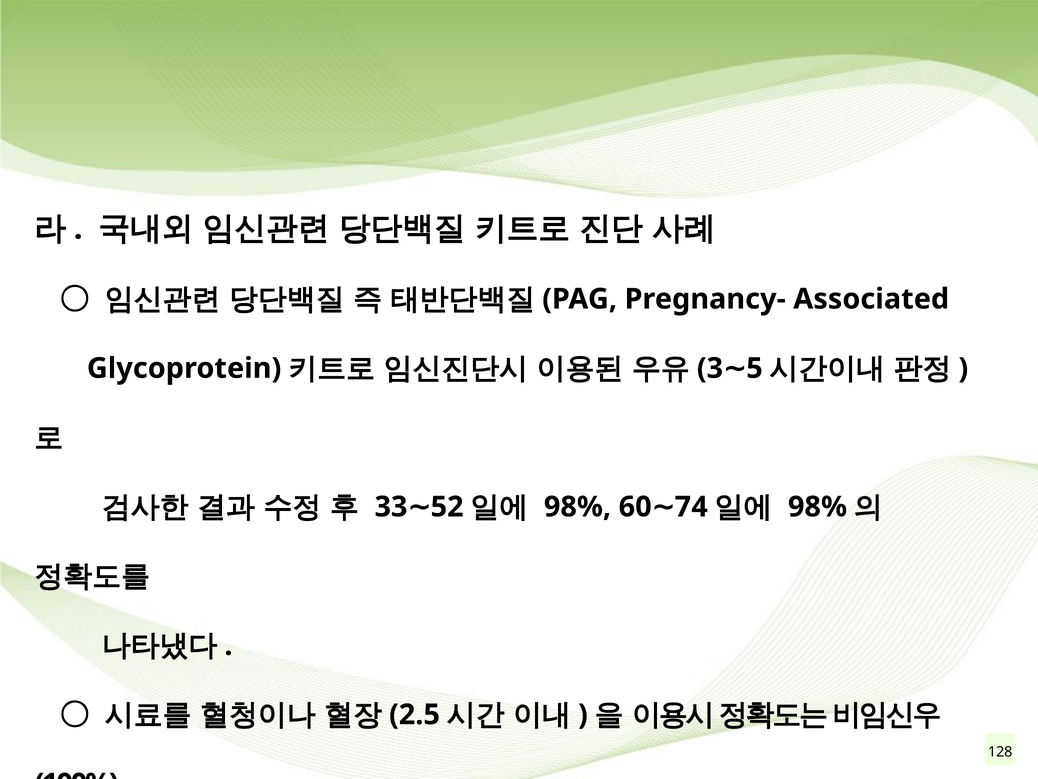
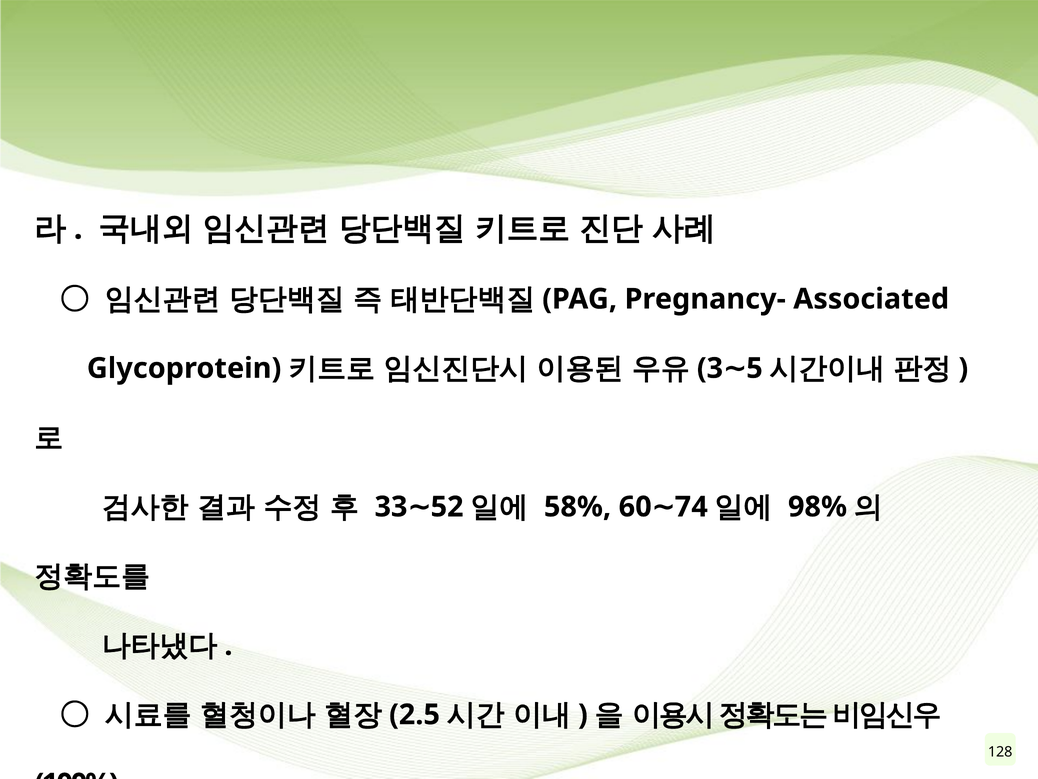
98% at (578, 507): 98% -> 58%
